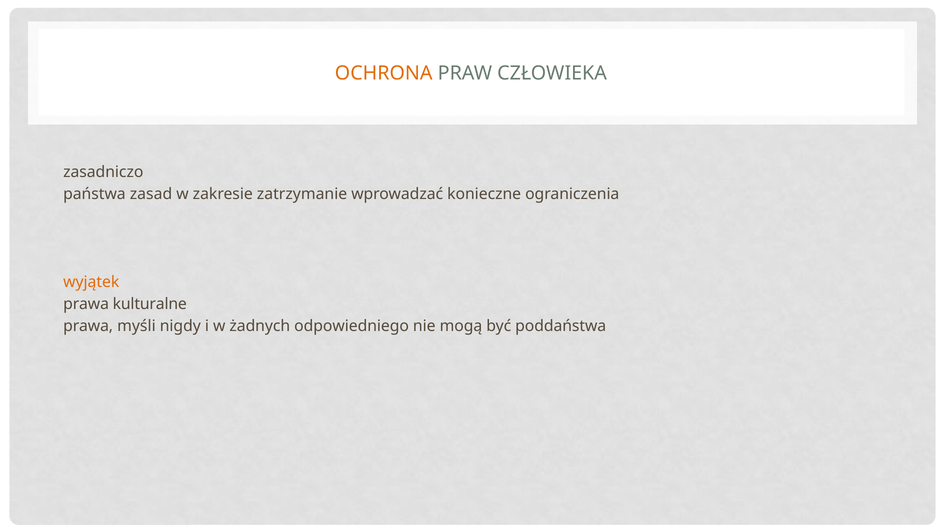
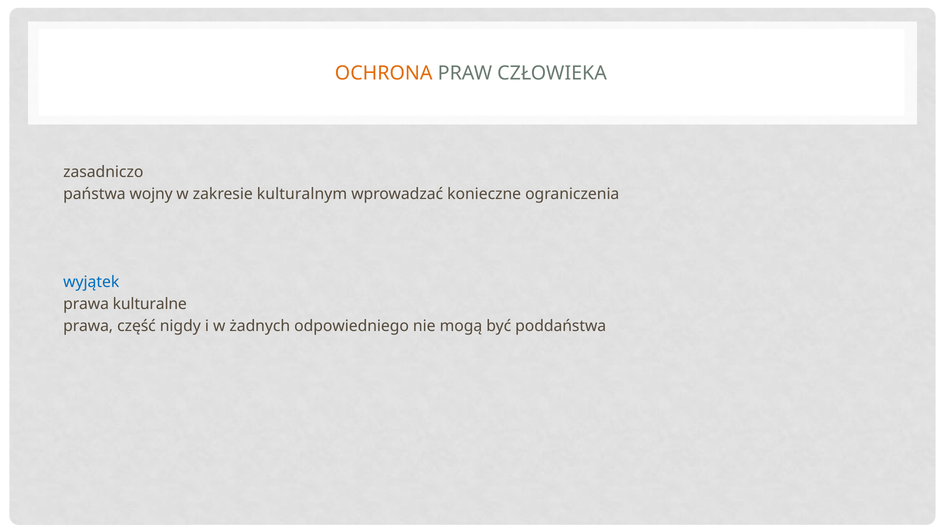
zasad: zasad -> wojny
zatrzymanie: zatrzymanie -> kulturalnym
wyjątek colour: orange -> blue
myśli: myśli -> część
